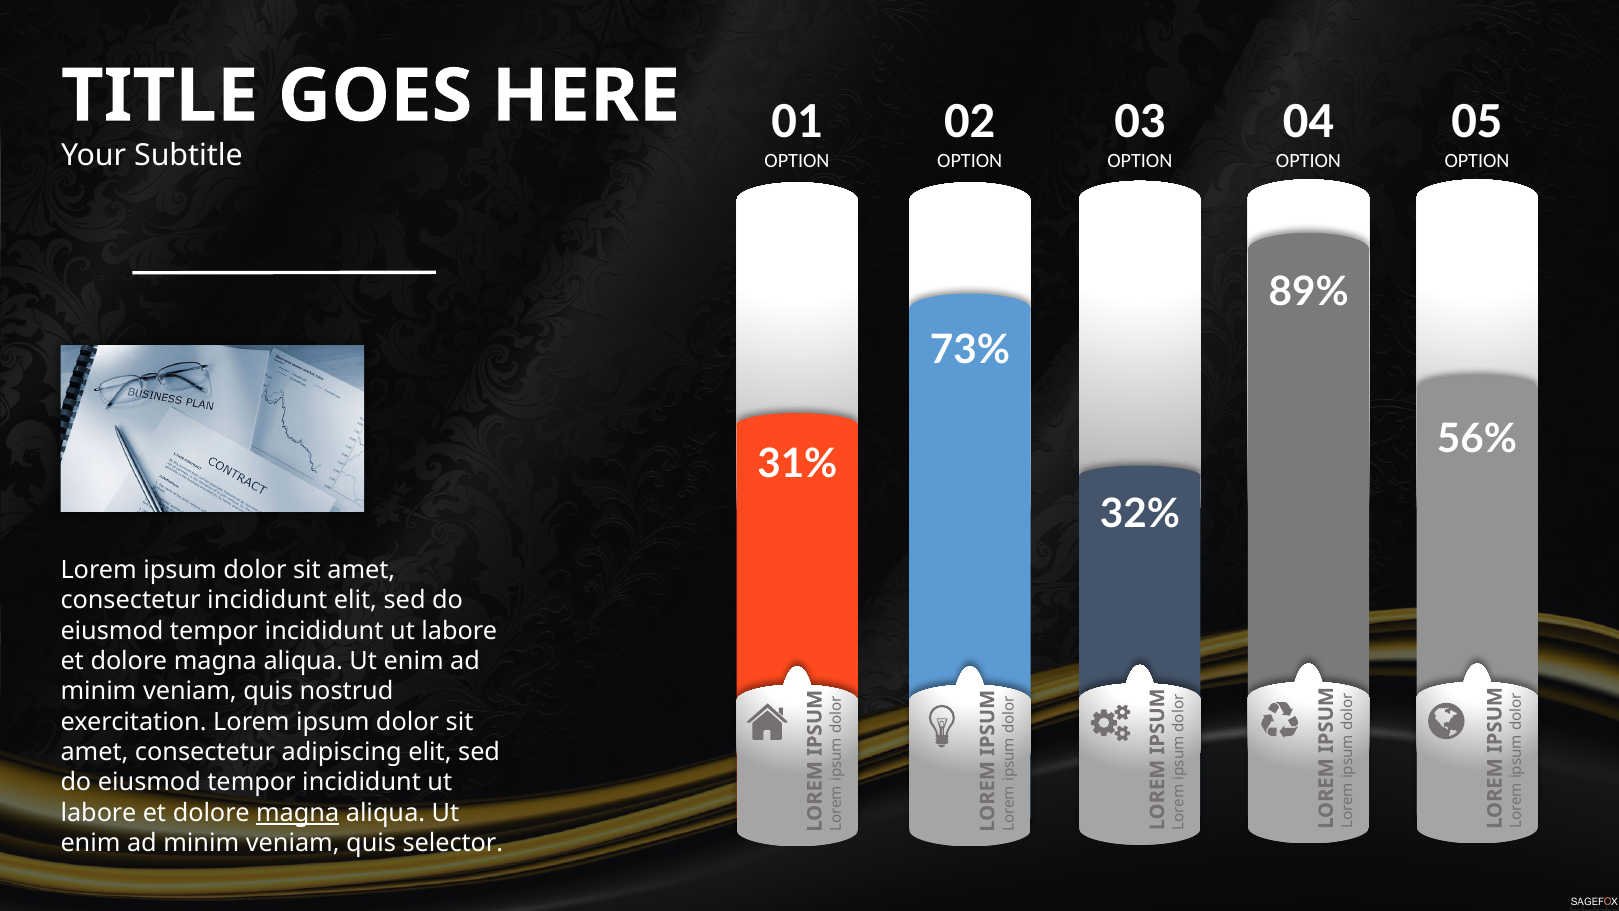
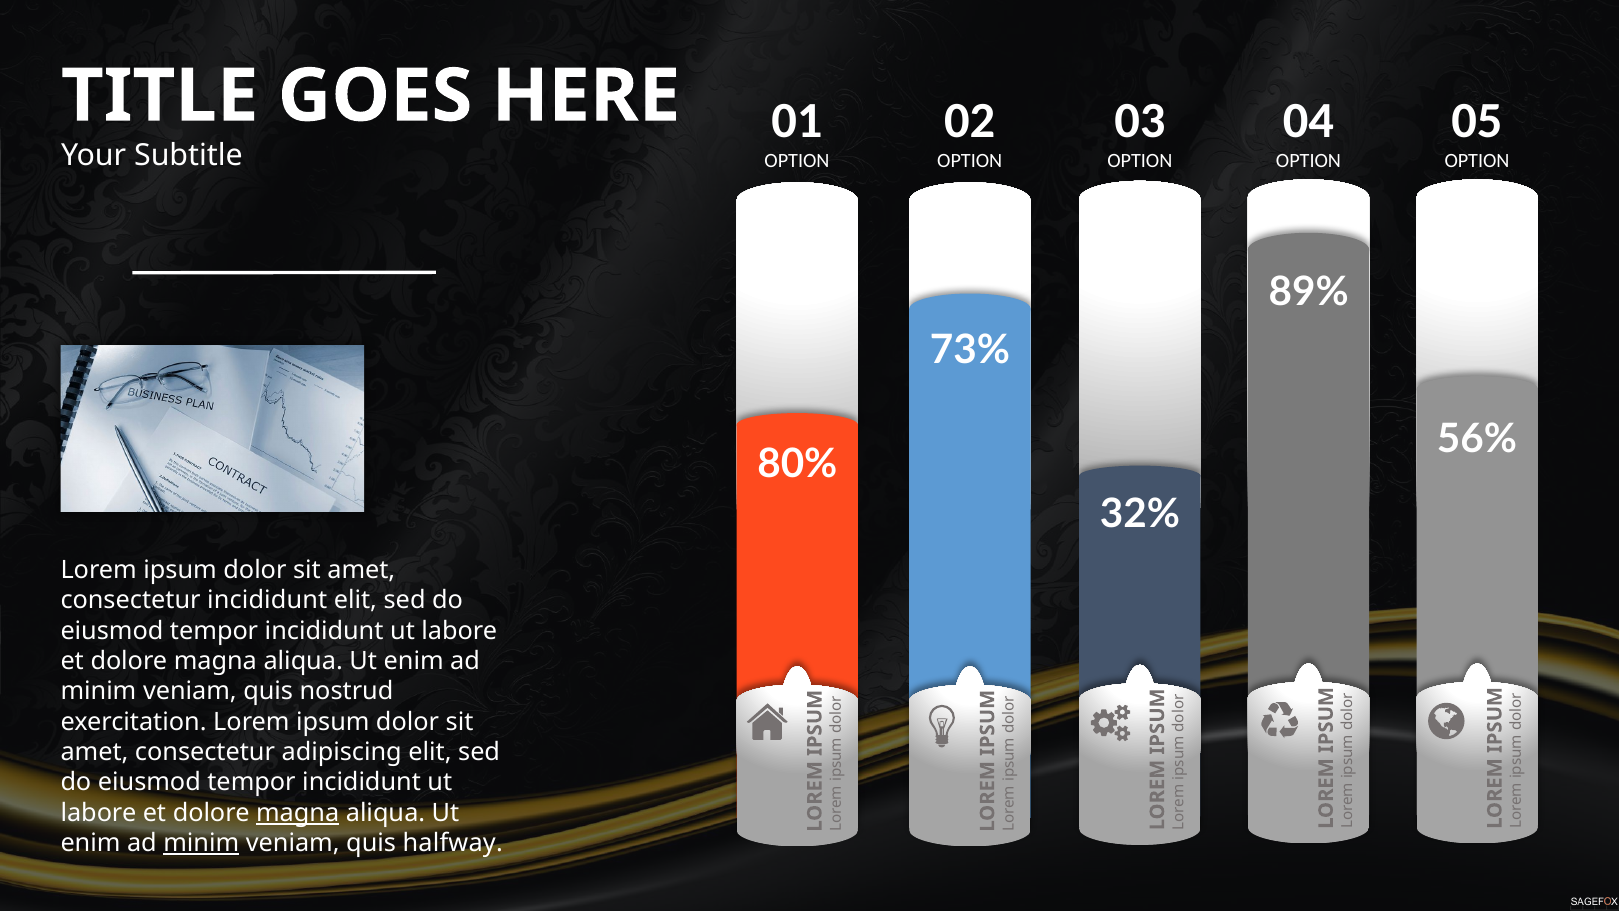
31%: 31% -> 80%
minim at (201, 843) underline: none -> present
selector: selector -> halfway
